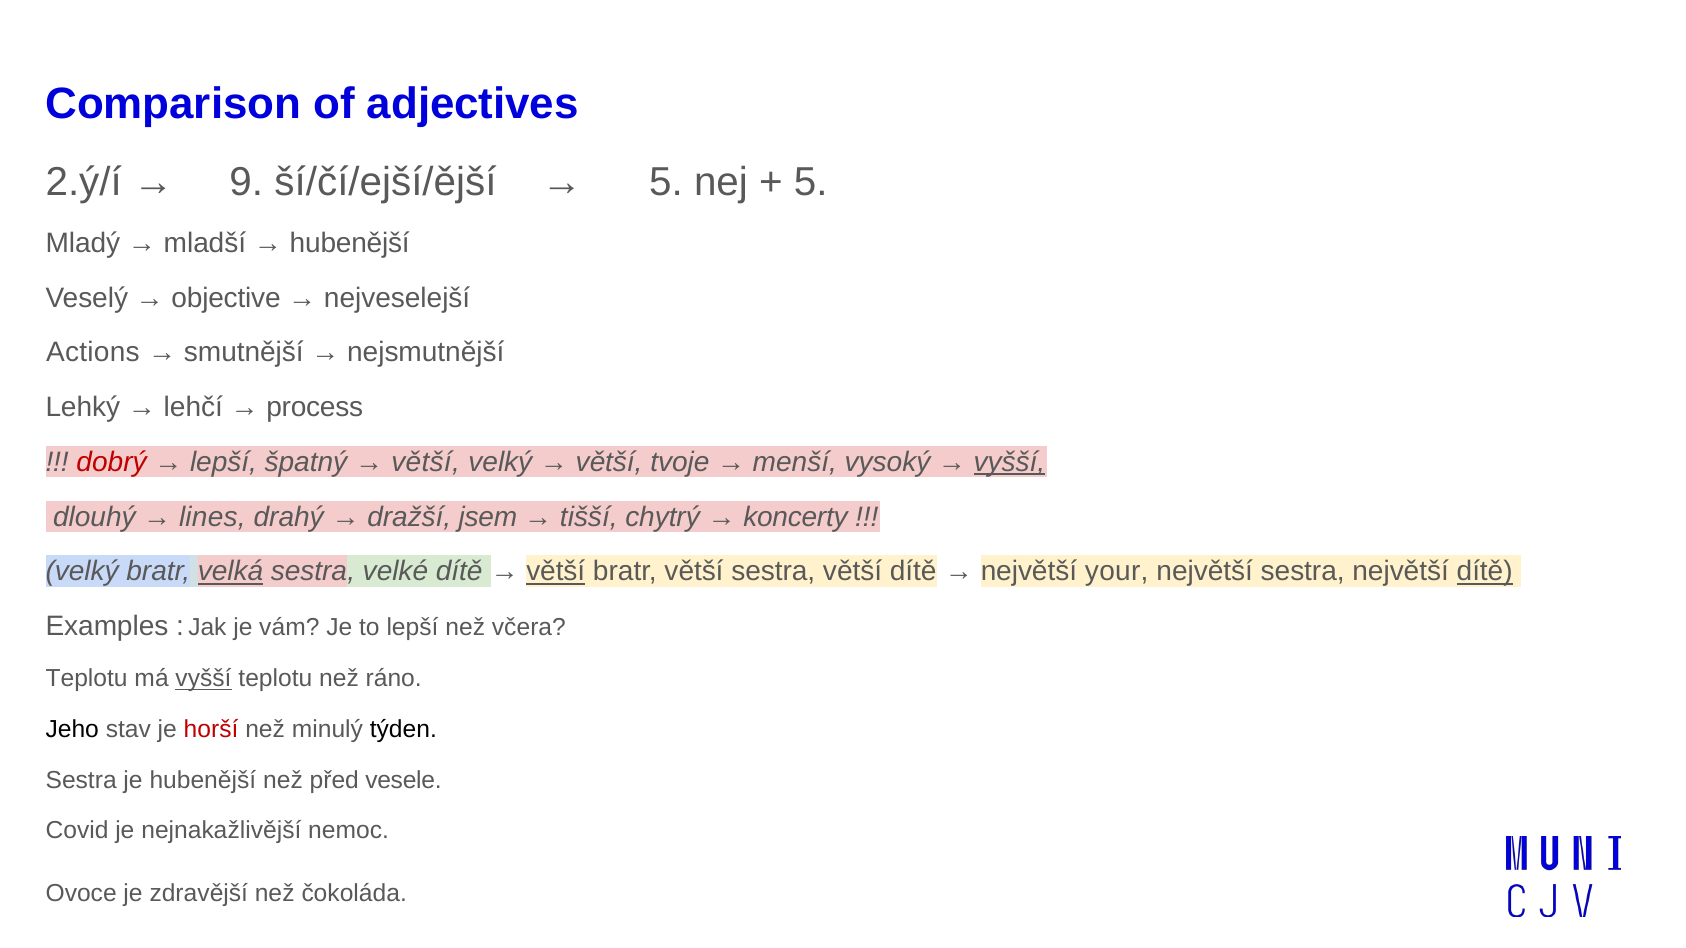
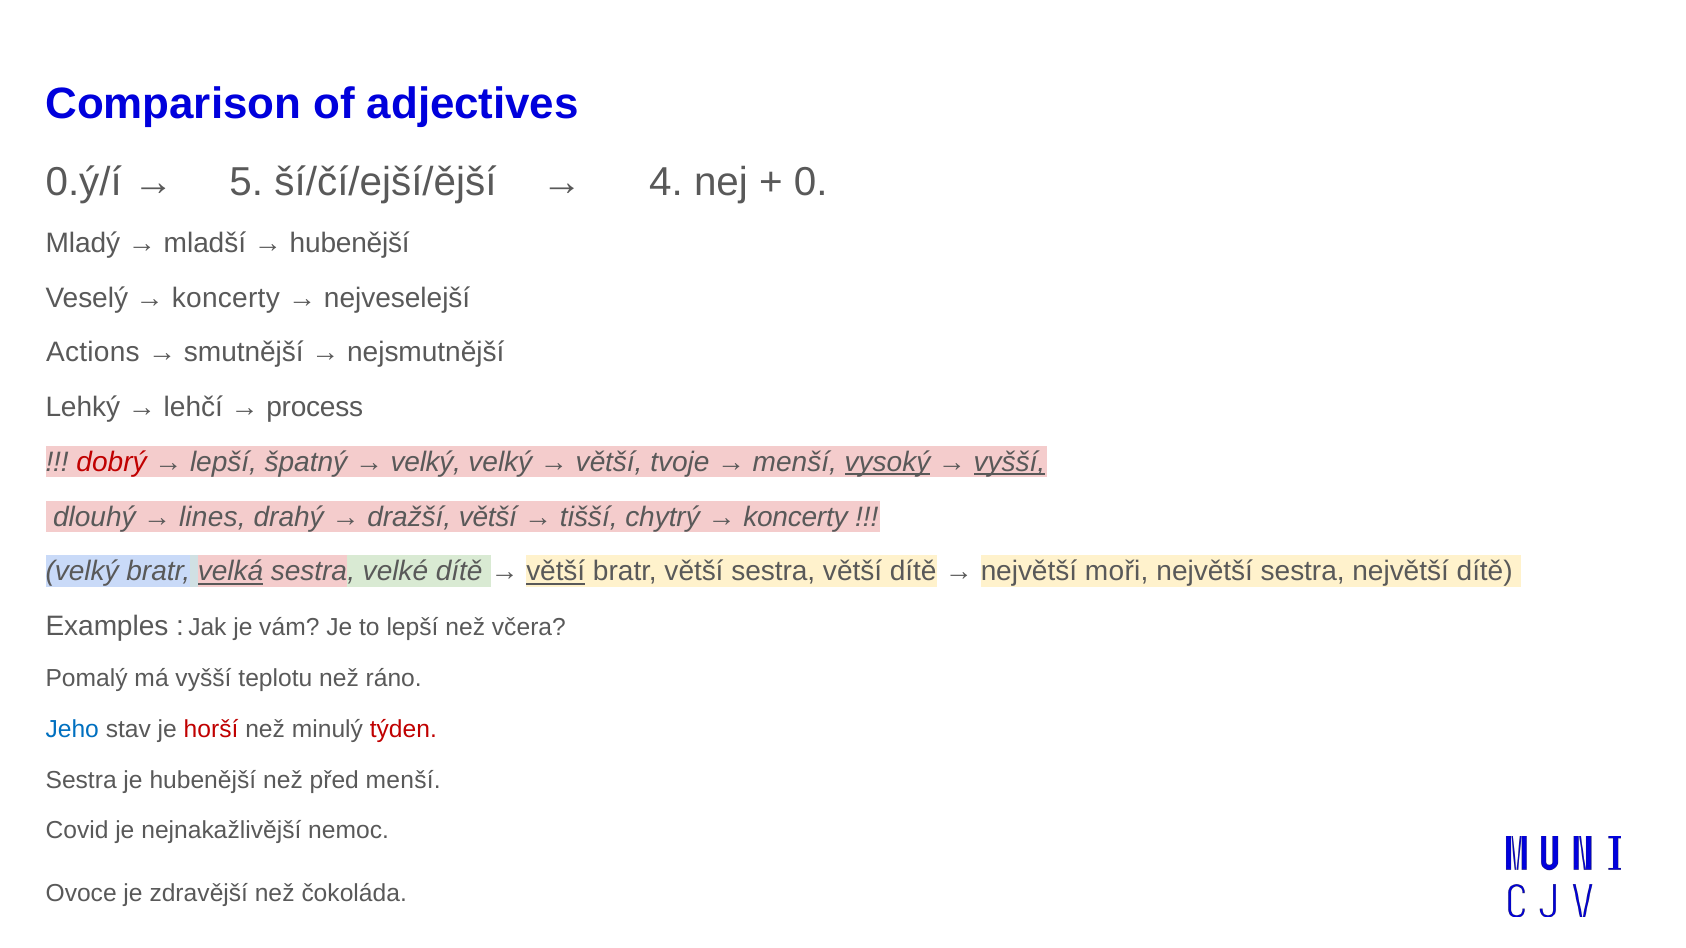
2.ý/í: 2.ý/í -> 0.ý/í
9: 9 -> 5
5 at (666, 182): 5 -> 4
5 at (811, 182): 5 -> 0
objective at (226, 298): objective -> koncerty
větší at (426, 462): větší -> velký
vysoký underline: none -> present
dražší jsem: jsem -> větší
your: your -> moři
dítě at (1485, 572) underline: present -> none
Teplotu at (87, 679): Teplotu -> Pomalý
vyšší at (203, 679) underline: present -> none
Jeho colour: black -> blue
týden colour: black -> red
před vesele: vesele -> menší
